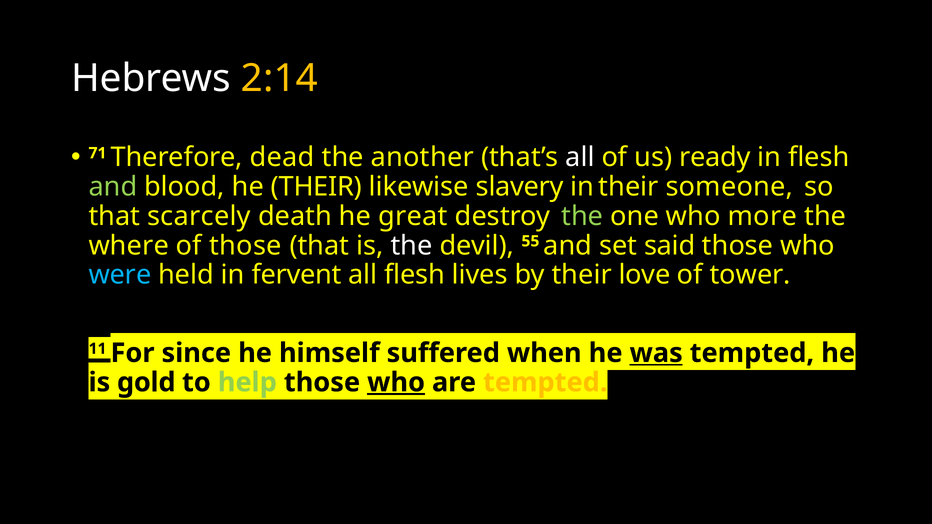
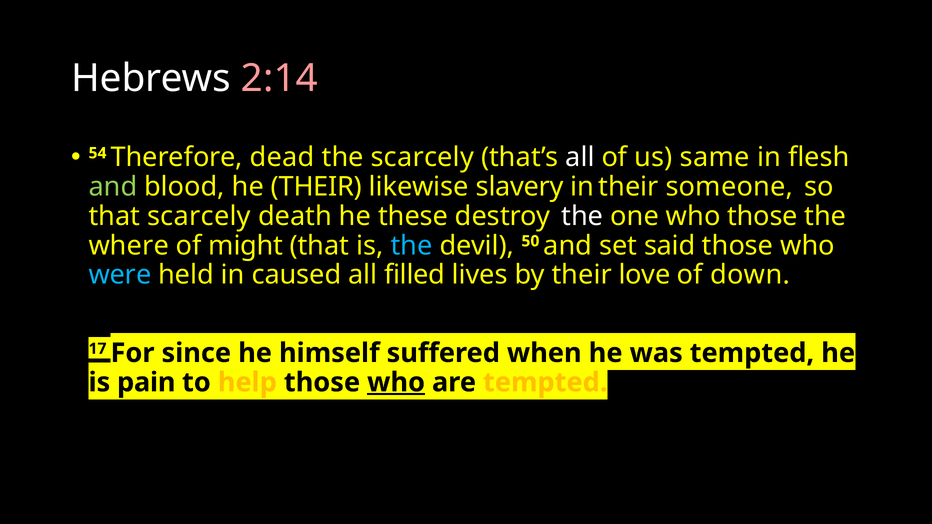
2:14 colour: yellow -> pink
71: 71 -> 54
the another: another -> scarcely
ready: ready -> same
great: great -> these
the at (582, 216) colour: light green -> white
who more: more -> those
of those: those -> might
the at (412, 246) colour: white -> light blue
55: 55 -> 50
fervent: fervent -> caused
all flesh: flesh -> filled
tower: tower -> down
11: 11 -> 17
was underline: present -> none
gold: gold -> pain
help colour: light green -> yellow
